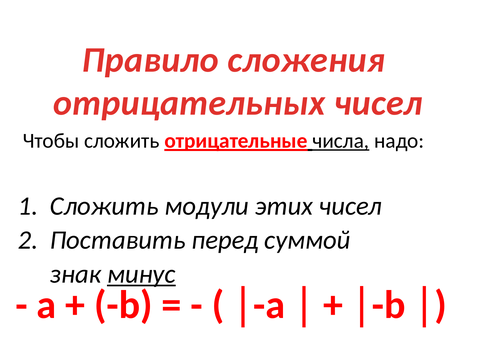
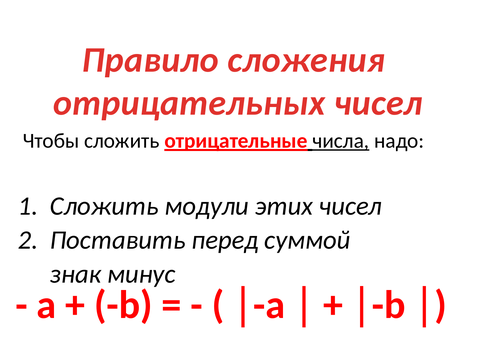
минус underline: present -> none
